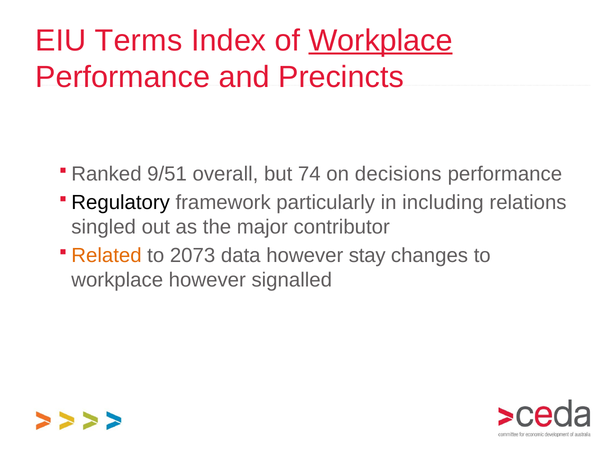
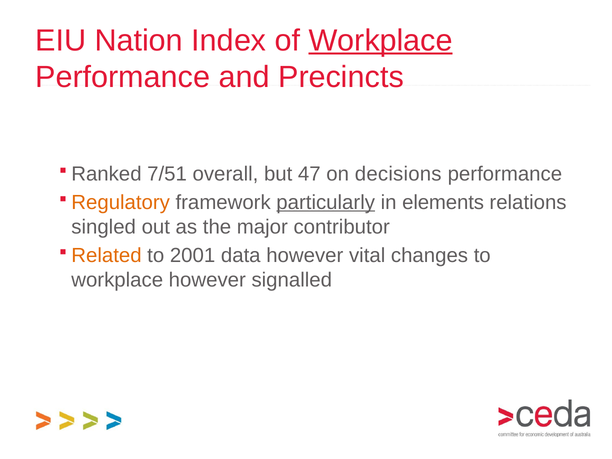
Terms: Terms -> Nation
9/51: 9/51 -> 7/51
74: 74 -> 47
Regulatory colour: black -> orange
particularly underline: none -> present
including: including -> elements
2073: 2073 -> 2001
stay: stay -> vital
